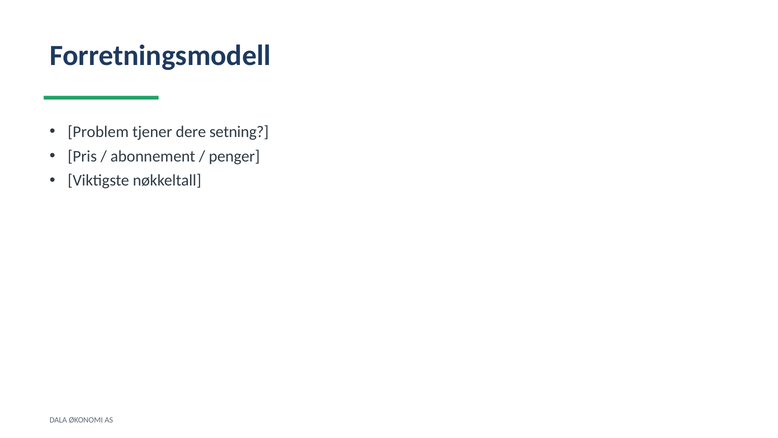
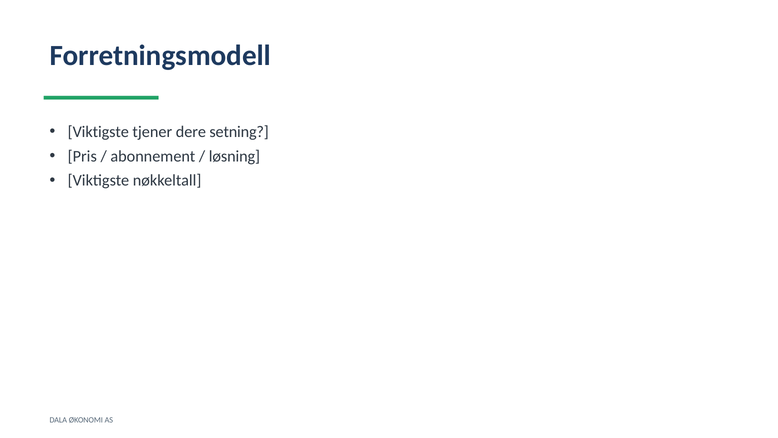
Problem at (98, 132): Problem -> Viktigste
penger: penger -> løsning
